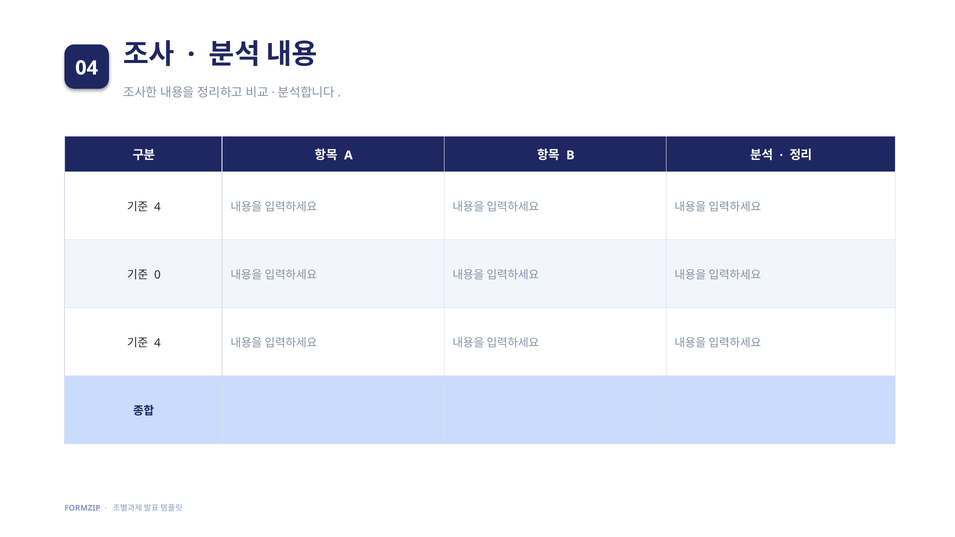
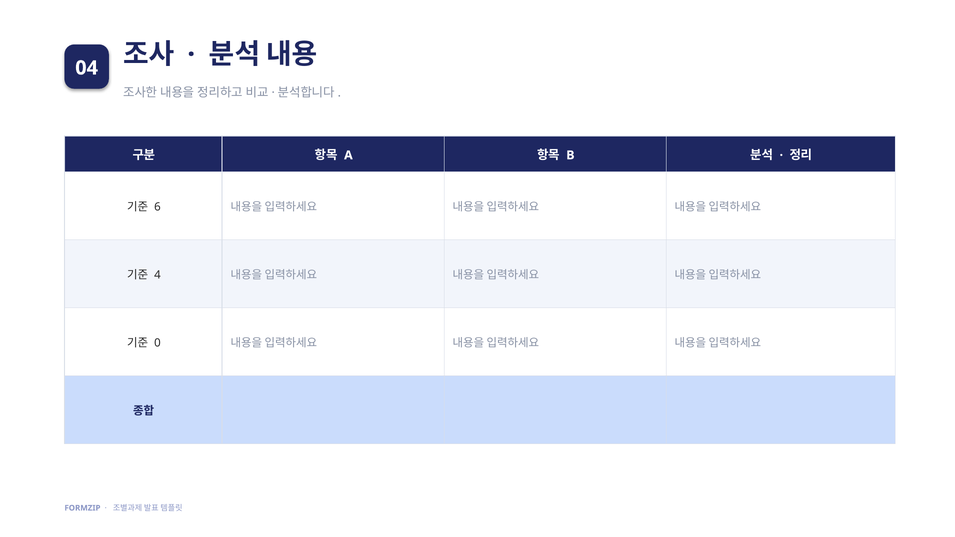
4 at (157, 207): 4 -> 6
0: 0 -> 4
4 at (157, 343): 4 -> 0
